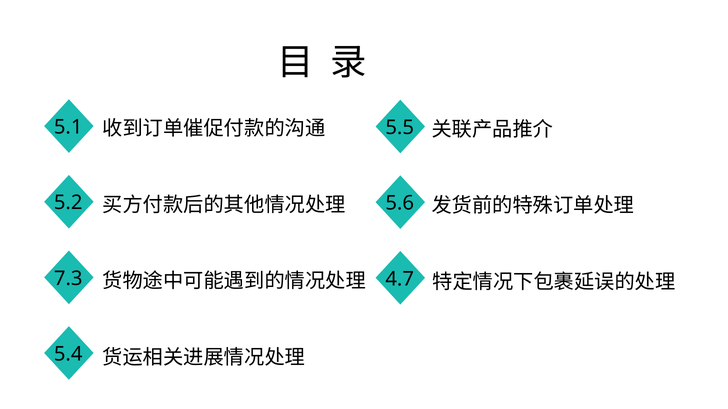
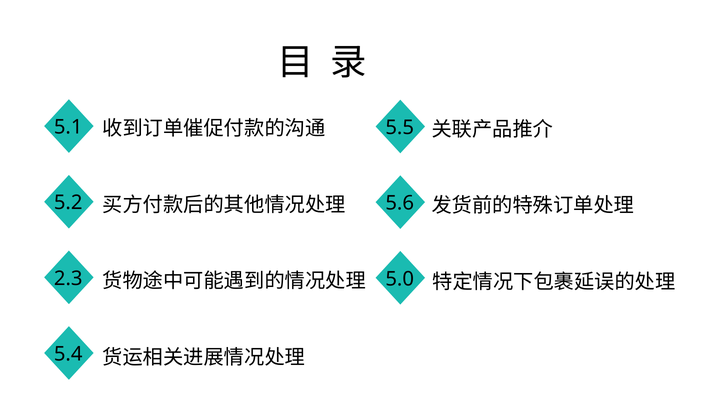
7.3: 7.3 -> 2.3
4.7: 4.7 -> 5.0
